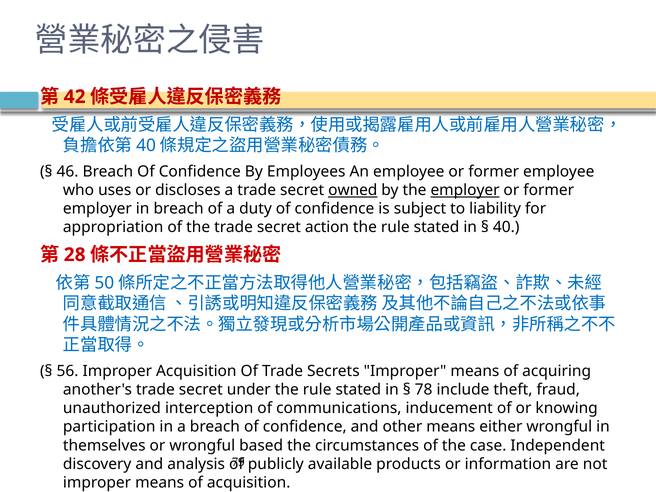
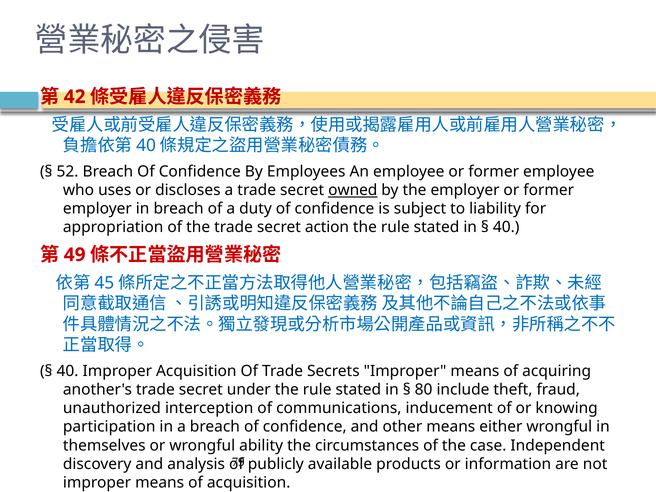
46: 46 -> 52
employer at (465, 190) underline: present -> none
28: 28 -> 49
50: 50 -> 45
56 at (68, 371): 56 -> 40
78: 78 -> 80
based: based -> ability
